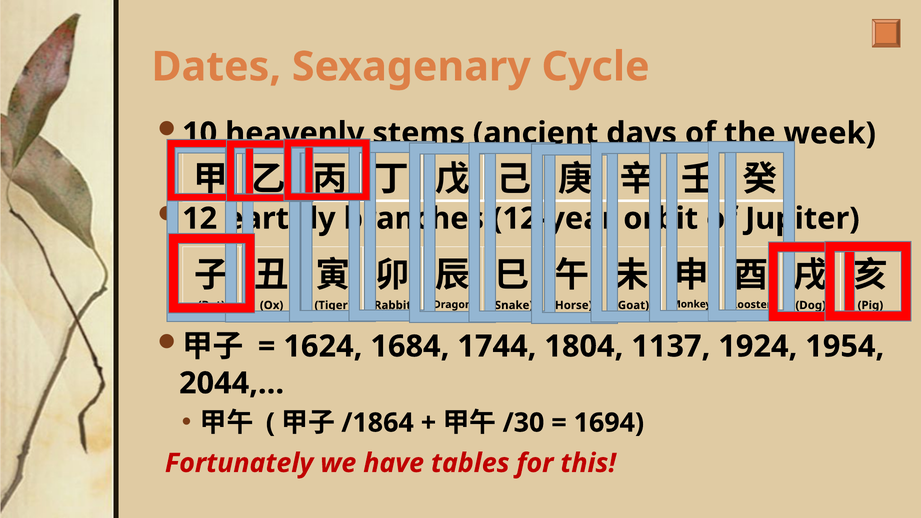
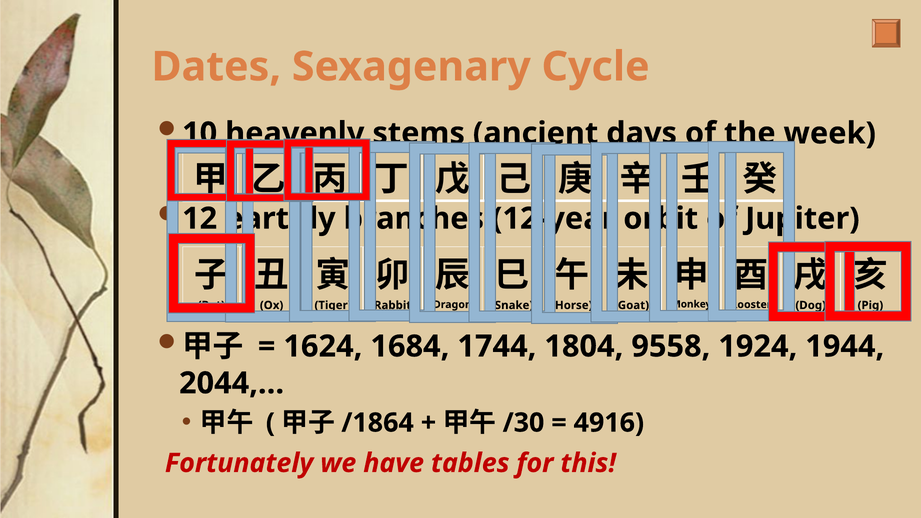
1137: 1137 -> 9558
1954: 1954 -> 1944
1694: 1694 -> 4916
